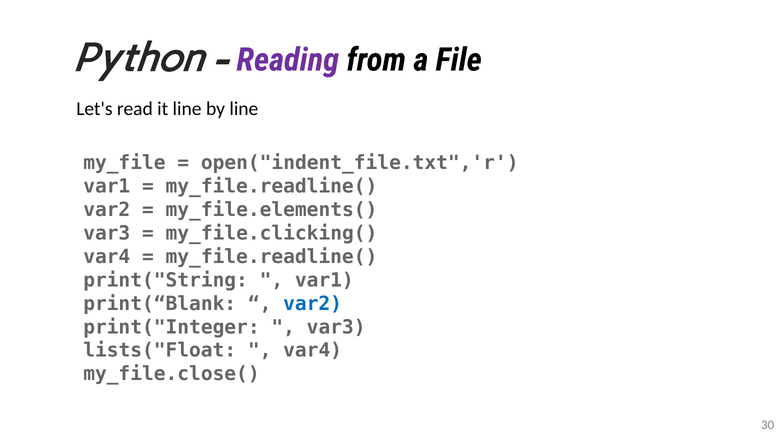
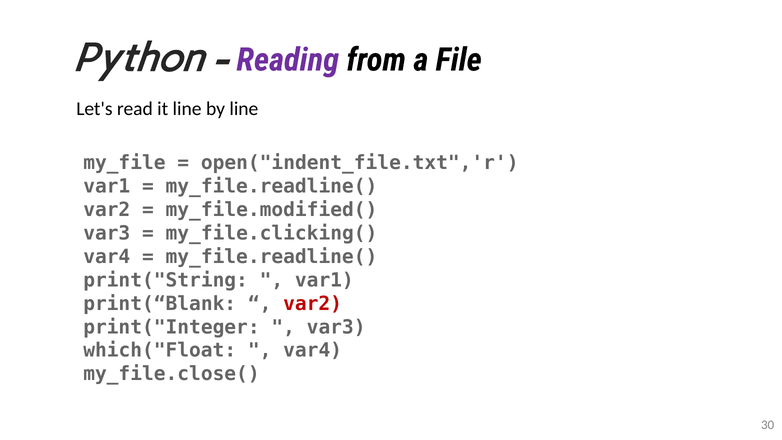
my_file.elements(: my_file.elements( -> my_file.modified(
var2 at (313, 304) colour: blue -> red
lists("Float: lists("Float -> which("Float
